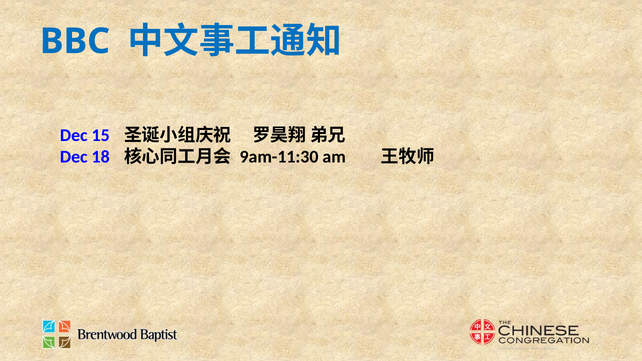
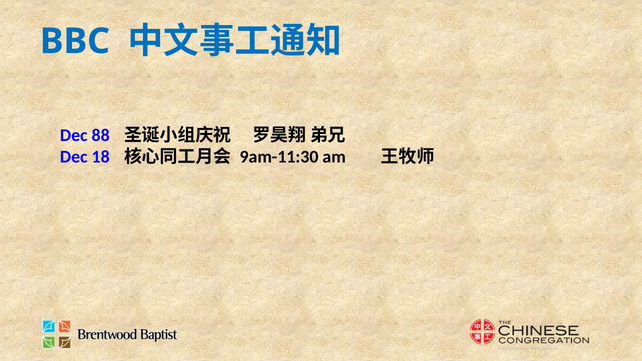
15: 15 -> 88
